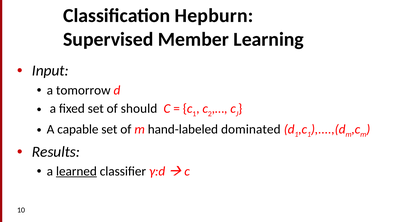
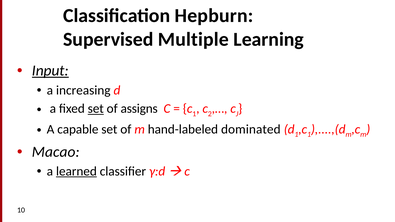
Member: Member -> Multiple
Input underline: none -> present
tomorrow: tomorrow -> increasing
set at (96, 109) underline: none -> present
should: should -> assigns
Results: Results -> Macao
